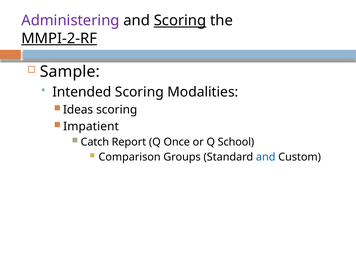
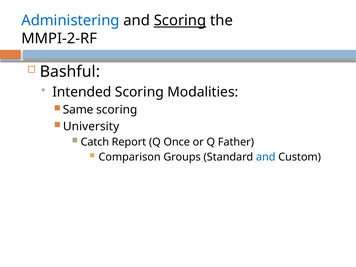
Administering colour: purple -> blue
MMPI-2-RF underline: present -> none
Sample: Sample -> Bashful
Ideas: Ideas -> Same
Impatient: Impatient -> University
School: School -> Father
